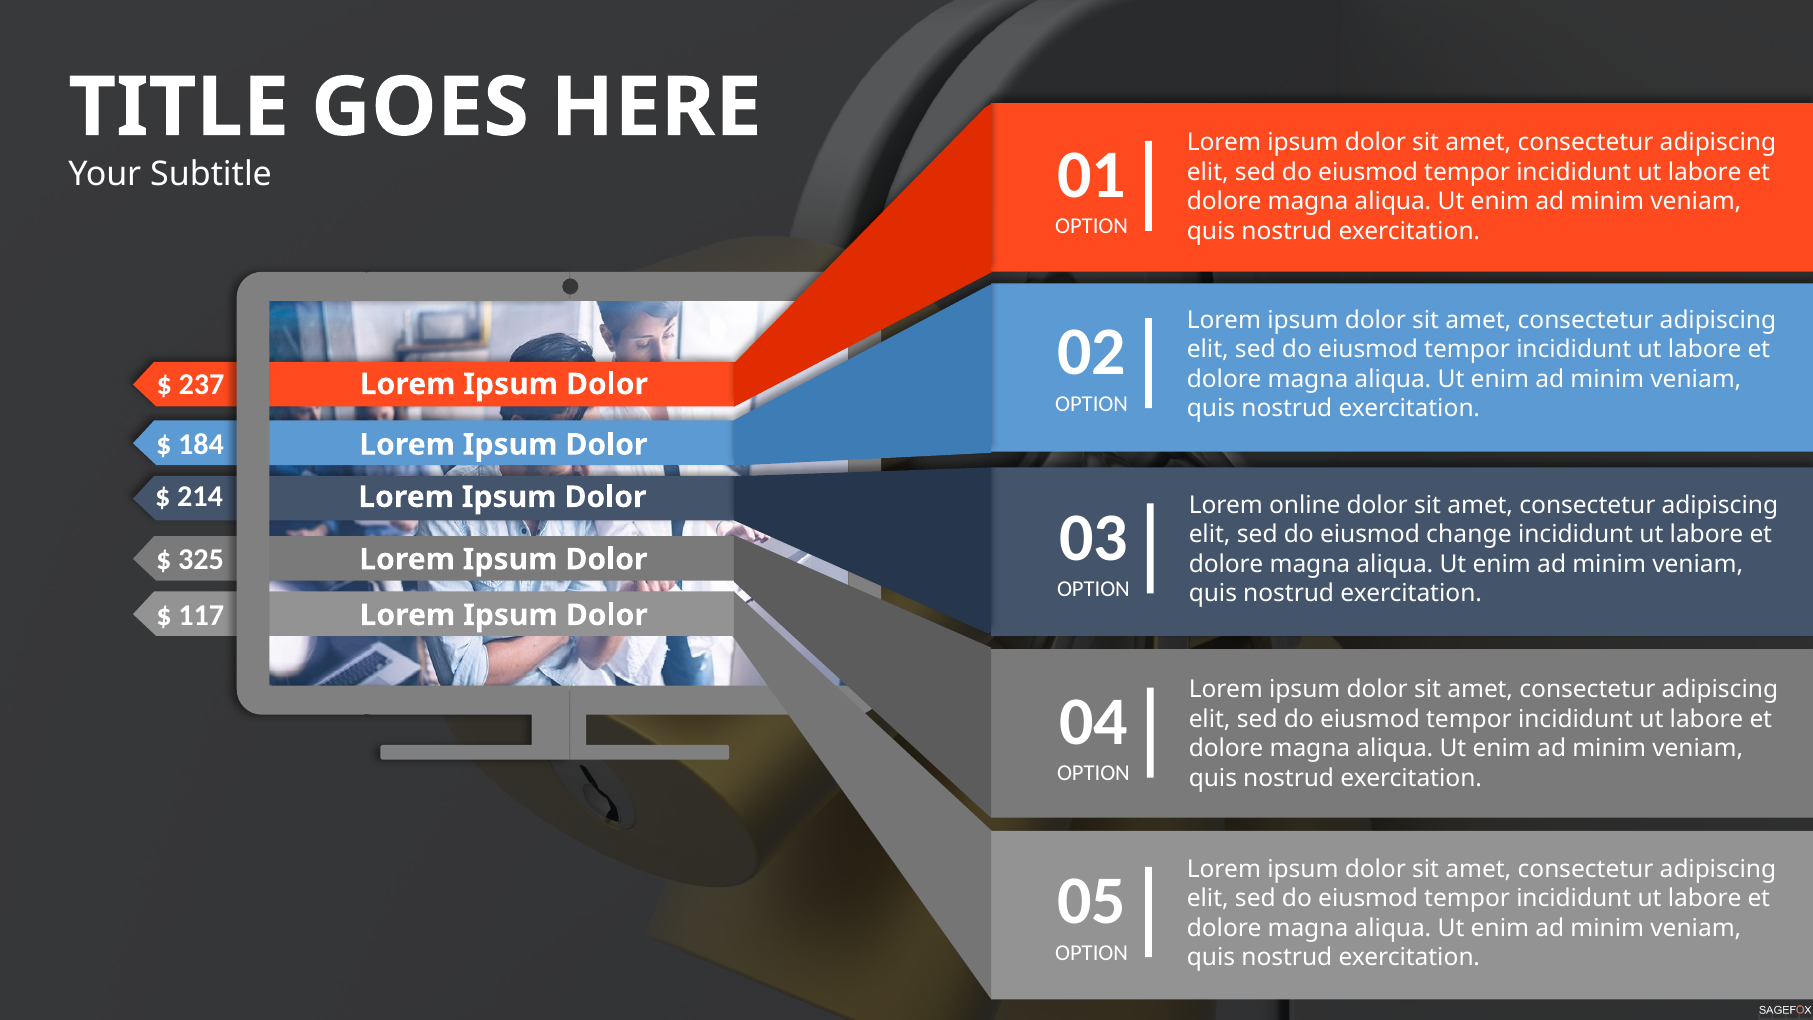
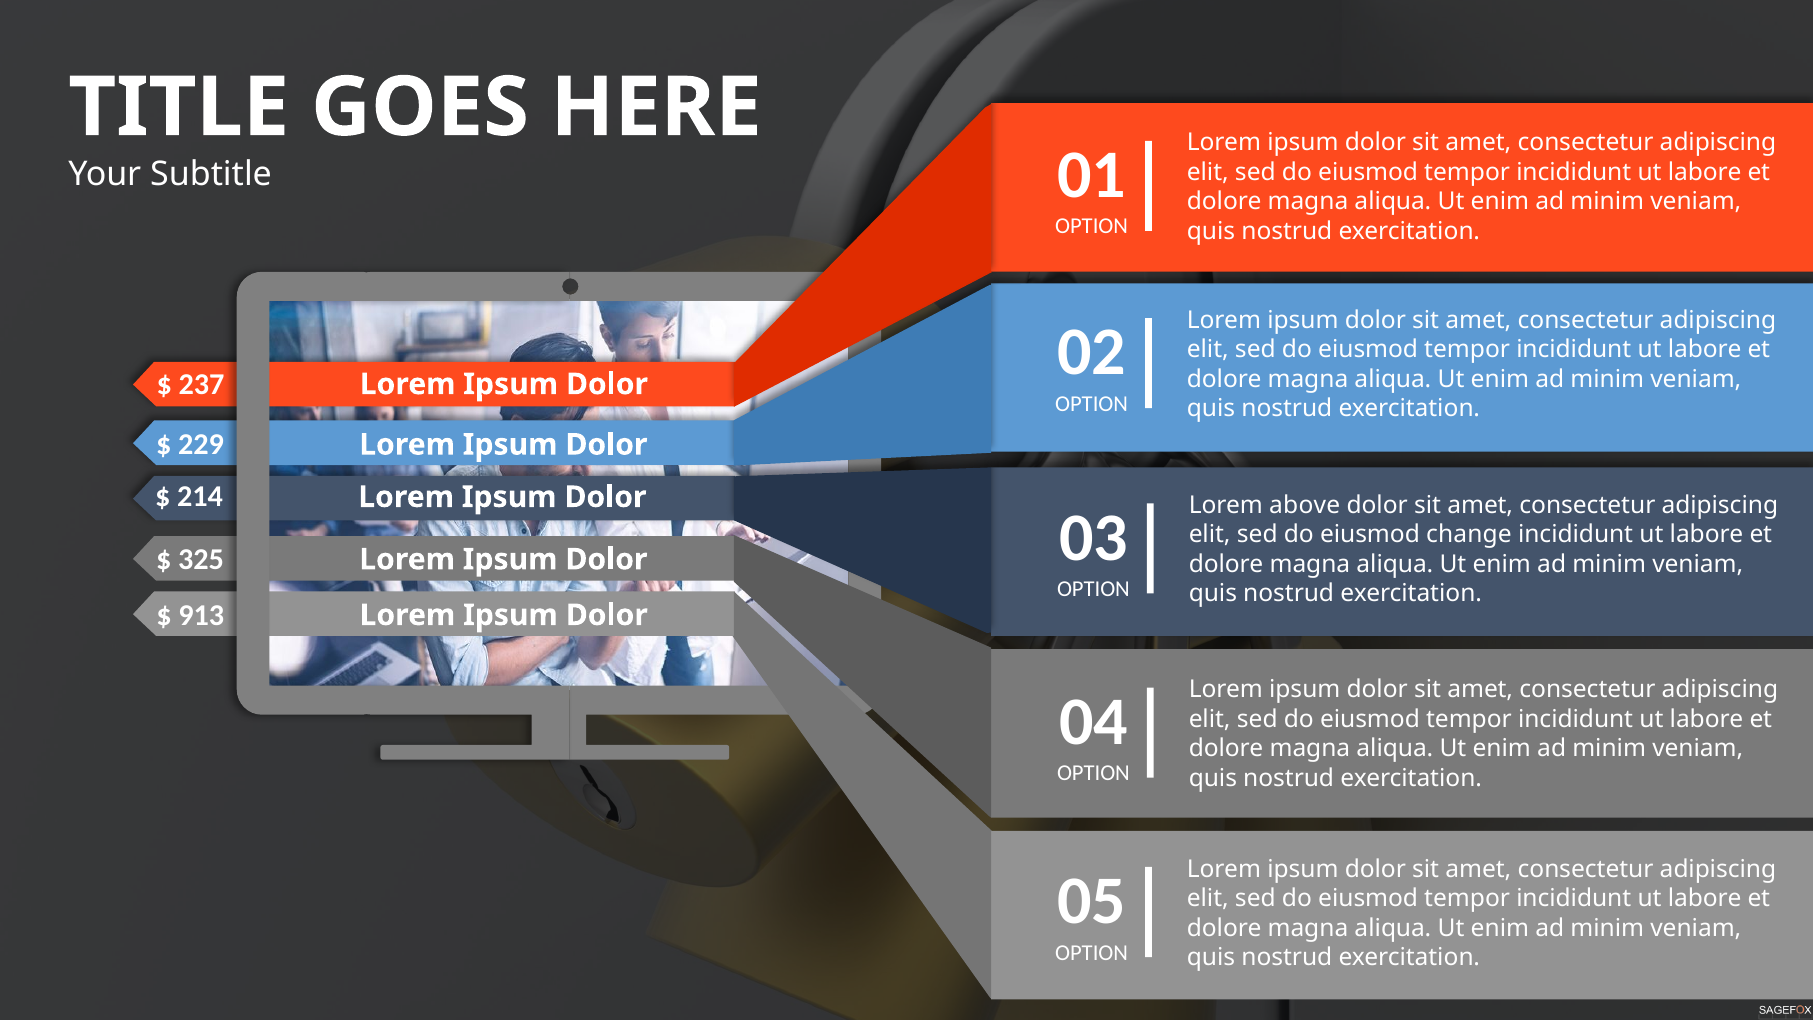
184: 184 -> 229
online: online -> above
117: 117 -> 913
